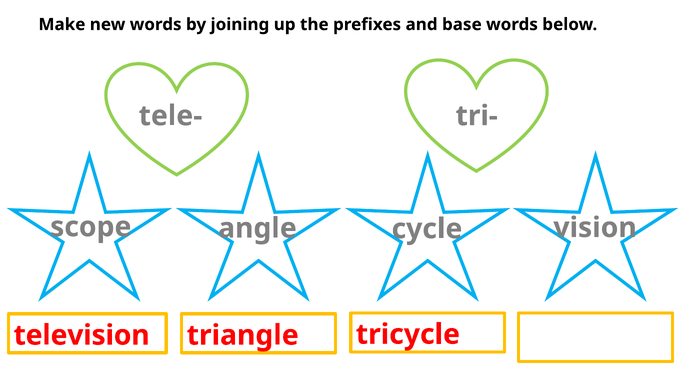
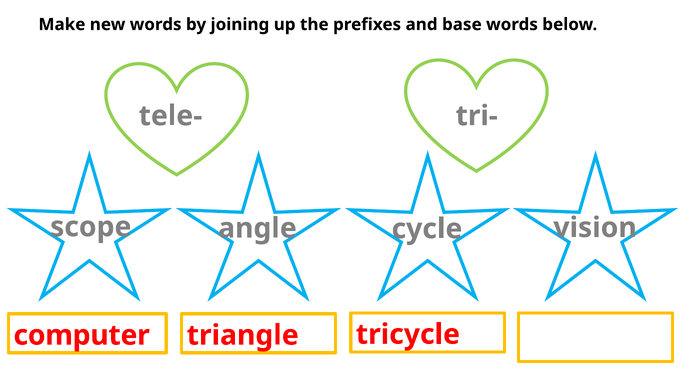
television: television -> computer
